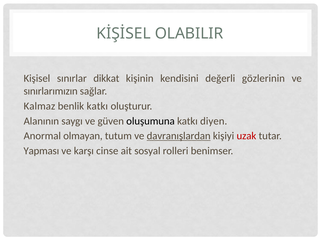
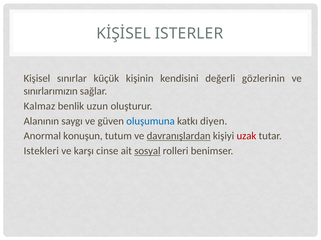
OLABILIR: OLABILIR -> ISTERLER
dikkat: dikkat -> küçük
benlik katkı: katkı -> uzun
oluşumuna colour: black -> blue
olmayan: olmayan -> konuşun
Yapması: Yapması -> Istekleri
sosyal underline: none -> present
